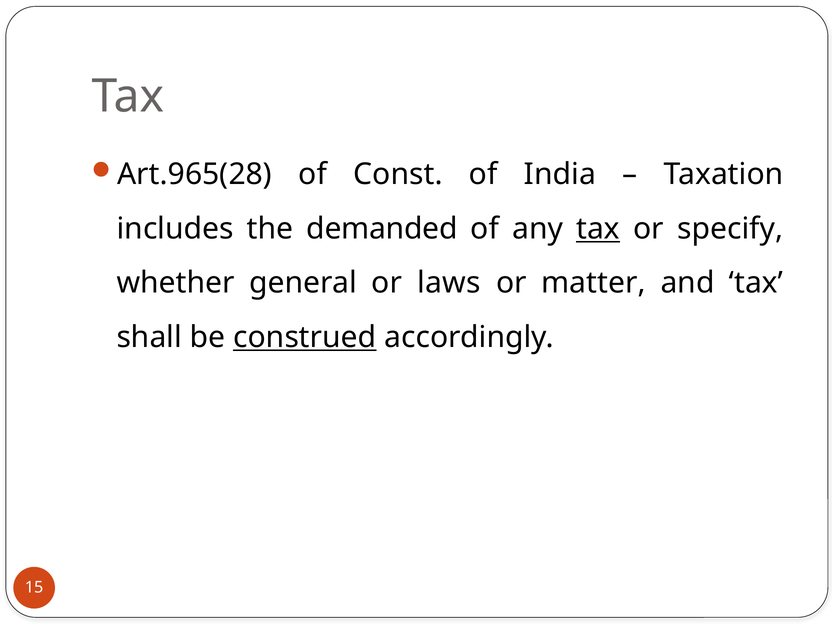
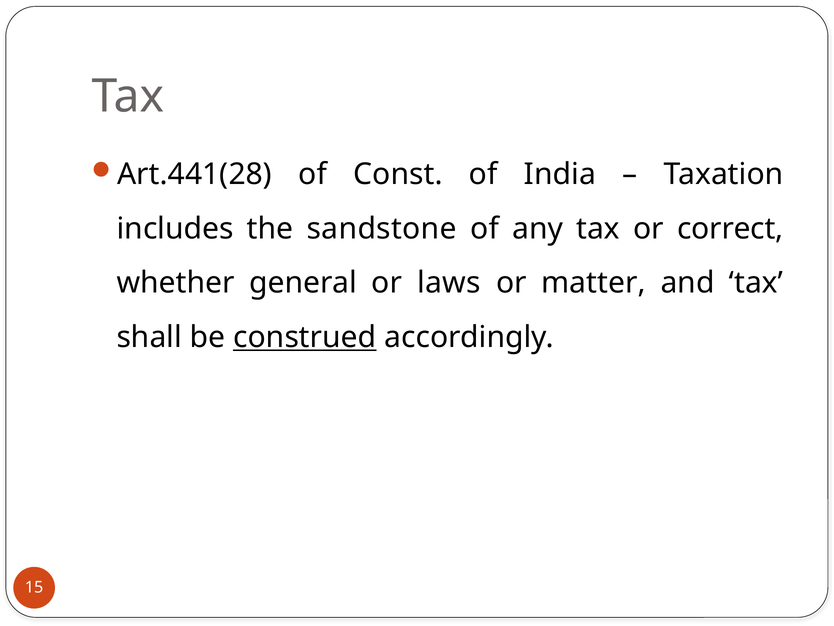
Art.965(28: Art.965(28 -> Art.441(28
demanded: demanded -> sandstone
tax at (598, 229) underline: present -> none
specify: specify -> correct
